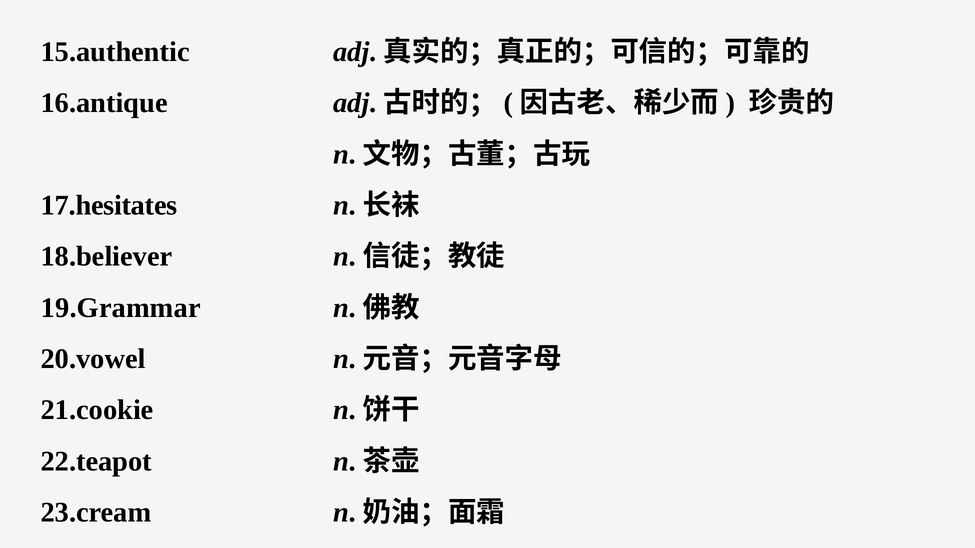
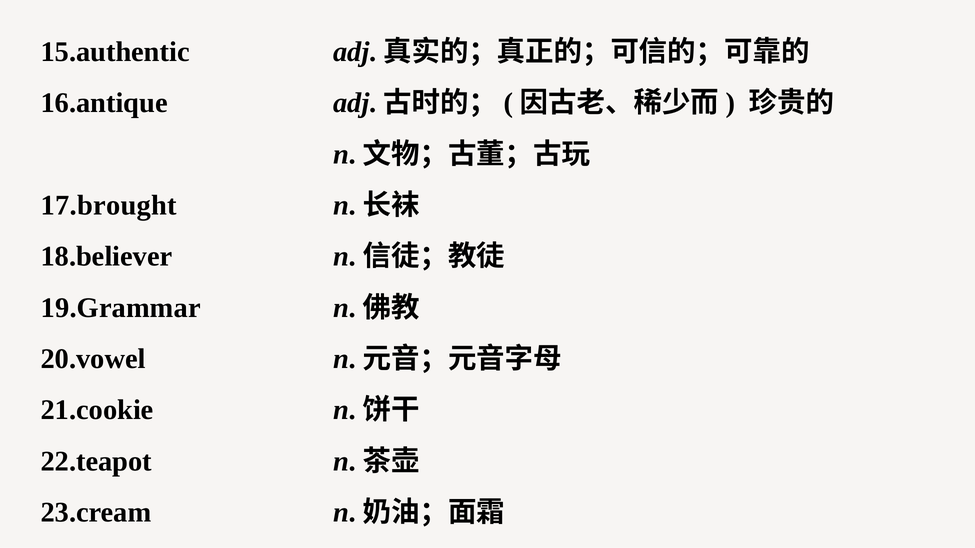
17.hesitates: 17.hesitates -> 17.brought
